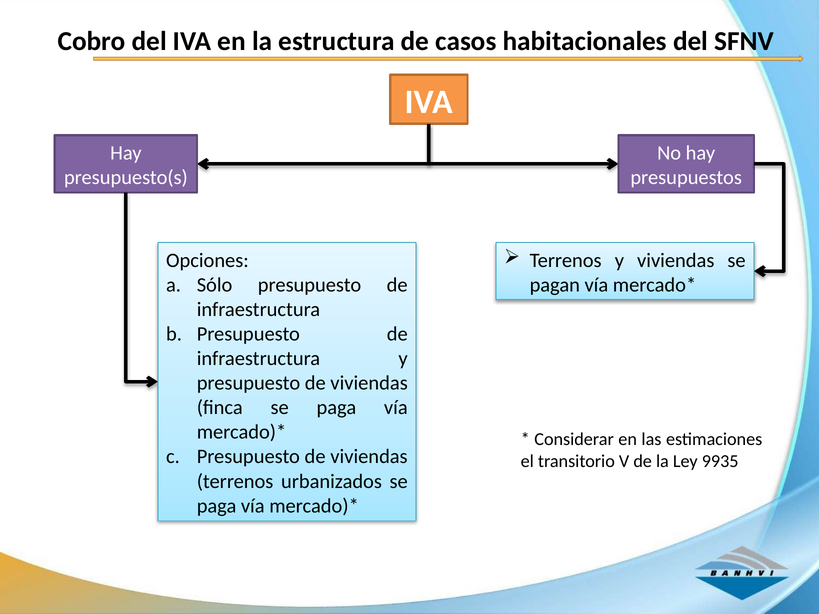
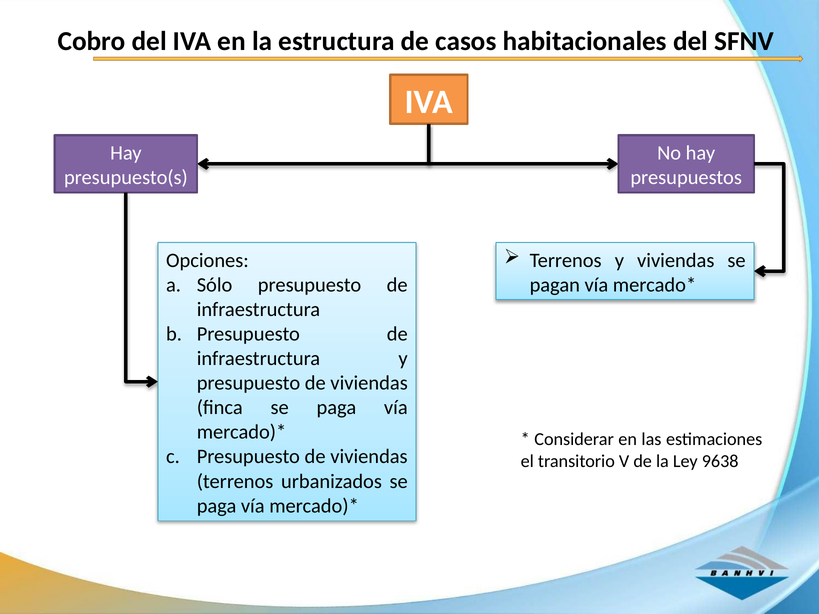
9935: 9935 -> 9638
